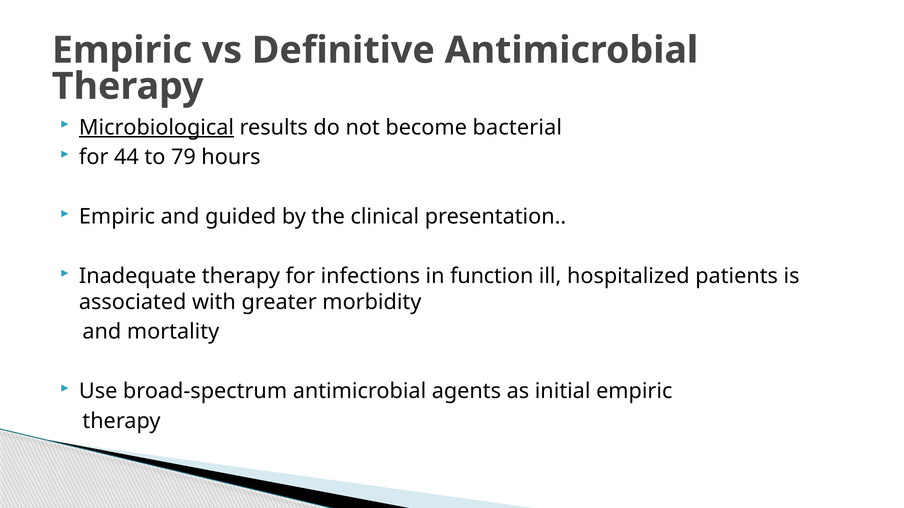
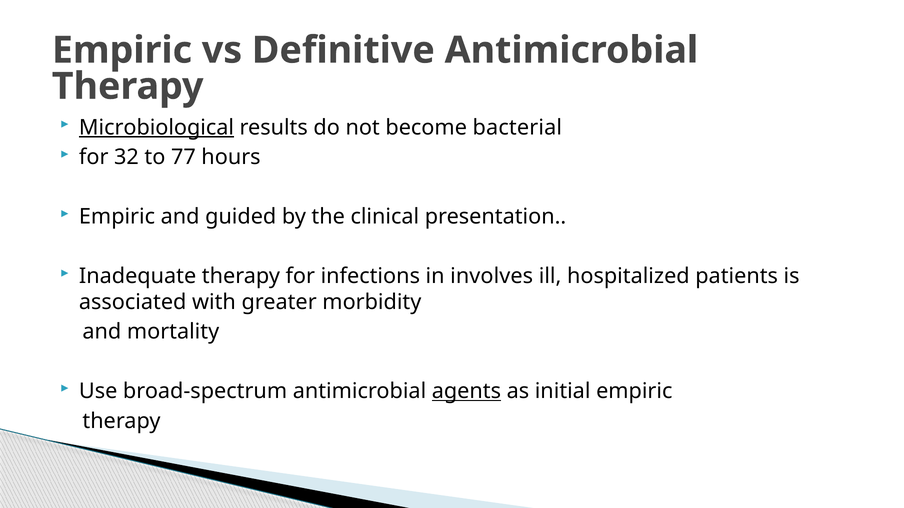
44: 44 -> 32
79: 79 -> 77
function: function -> involves
agents underline: none -> present
